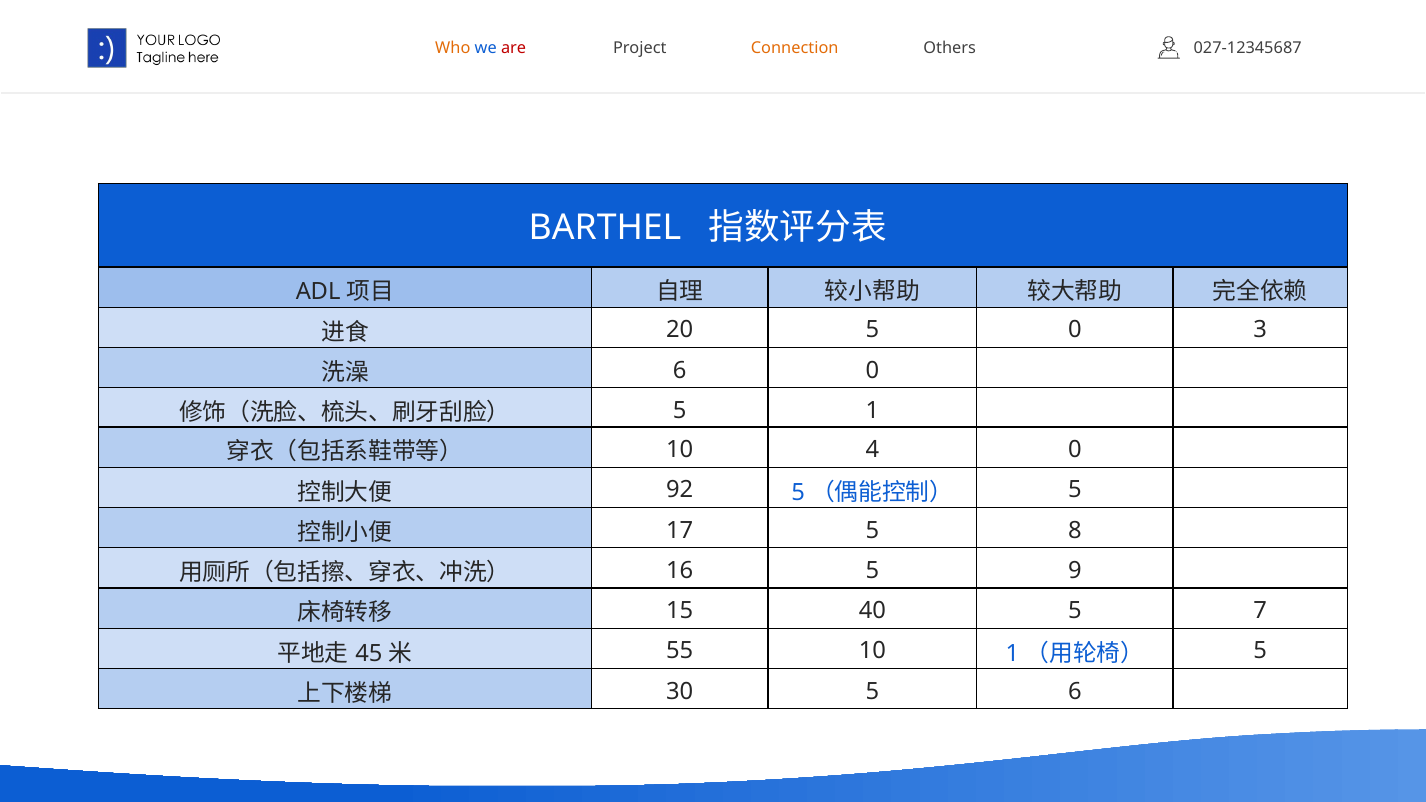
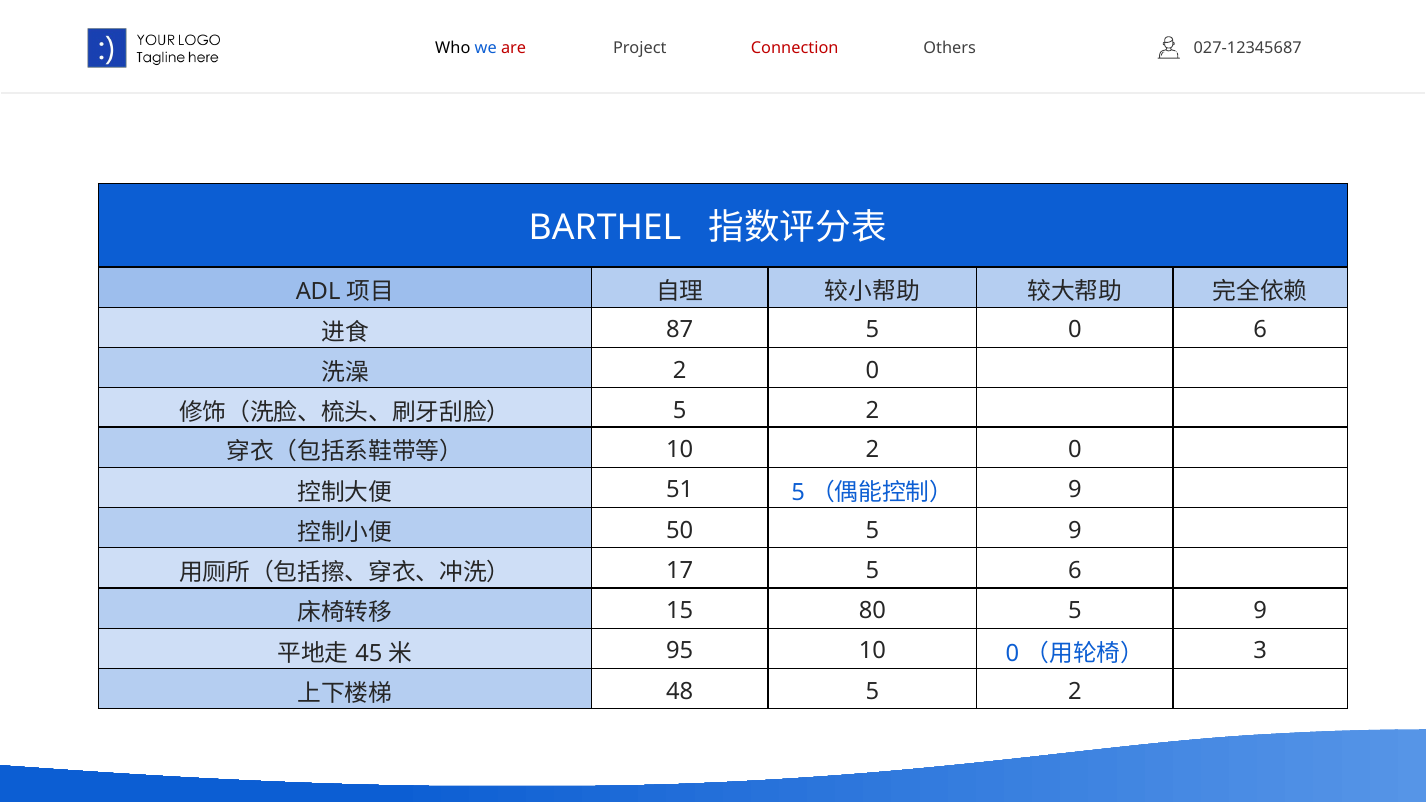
Who colour: orange -> black
Connection colour: orange -> red
20: 20 -> 87
0 3: 3 -> 6
6 at (680, 370): 6 -> 2
1 at (872, 411): 1 -> 2
10 4: 4 -> 2
92: 92 -> 51
5 at (1075, 490): 5 -> 9
17: 17 -> 50
8 at (1075, 530): 8 -> 9
16: 16 -> 17
5 9: 9 -> 6
40: 40 -> 80
7 at (1260, 611): 7 -> 9
55: 55 -> 95
10 1: 1 -> 0
5 at (1260, 651): 5 -> 3
30: 30 -> 48
6 at (1075, 691): 6 -> 2
